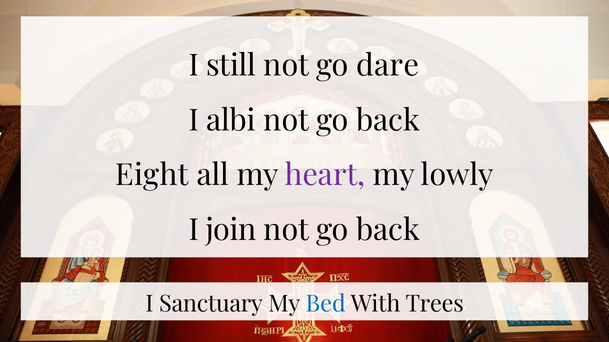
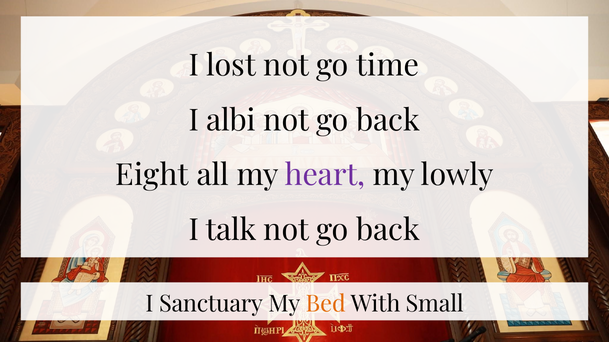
still: still -> lost
dare: dare -> time
join: join -> talk
Bed colour: blue -> orange
Trees: Trees -> Small
